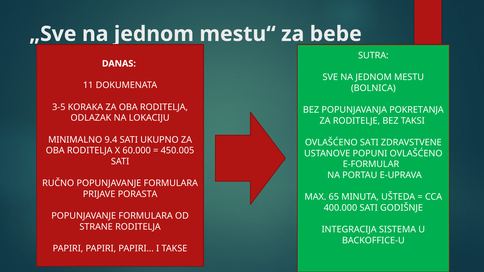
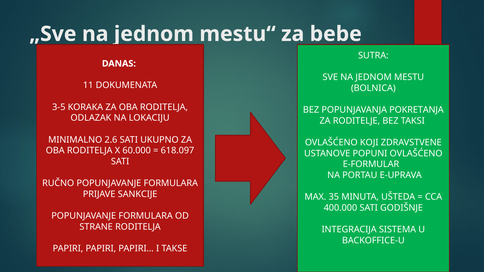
9.4: 9.4 -> 2.6
OVLAŠĆENO SATI: SATI -> KOJI
450.005: 450.005 -> 618.097
PORASTA: PORASTA -> SANKCIJE
65: 65 -> 35
